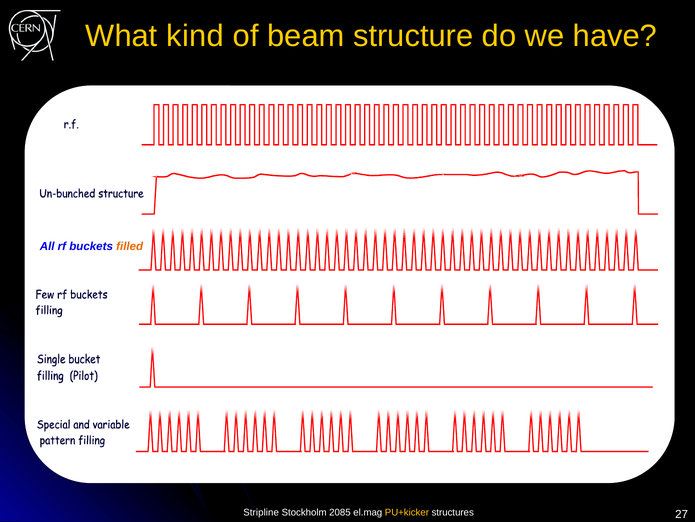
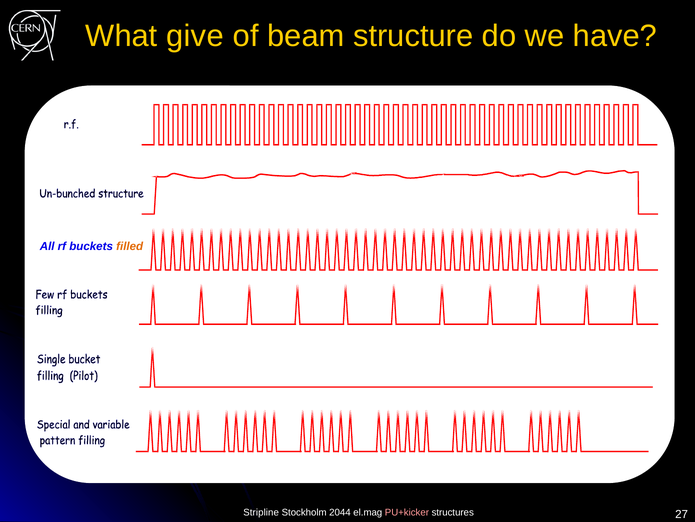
kind: kind -> give
2085: 2085 -> 2044
PU+kicker colour: yellow -> pink
